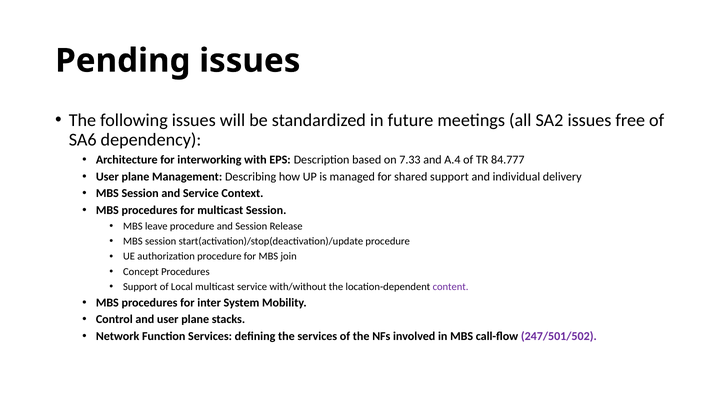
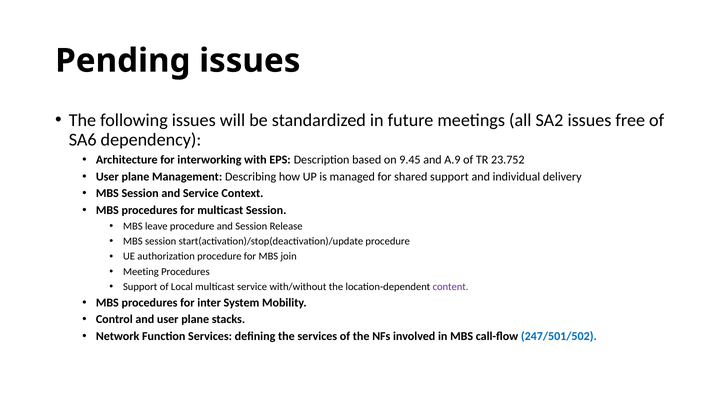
7.33: 7.33 -> 9.45
A.4: A.4 -> A.9
84.777: 84.777 -> 23.752
Concept: Concept -> Meeting
247/501/502 colour: purple -> blue
